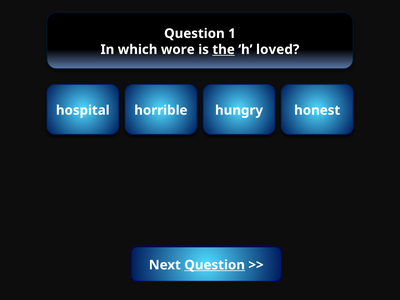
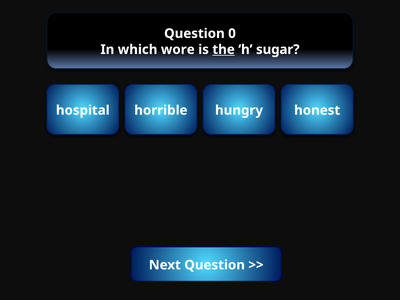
1: 1 -> 0
loved: loved -> sugar
Question at (215, 265) underline: present -> none
